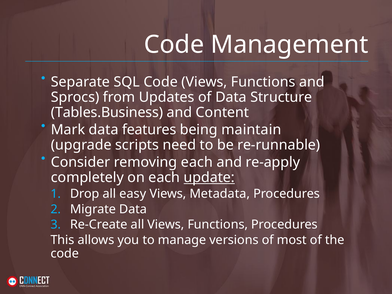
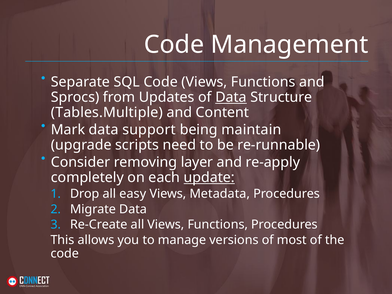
Data at (231, 97) underline: none -> present
Tables.Business: Tables.Business -> Tables.Multiple
features: features -> support
removing each: each -> layer
